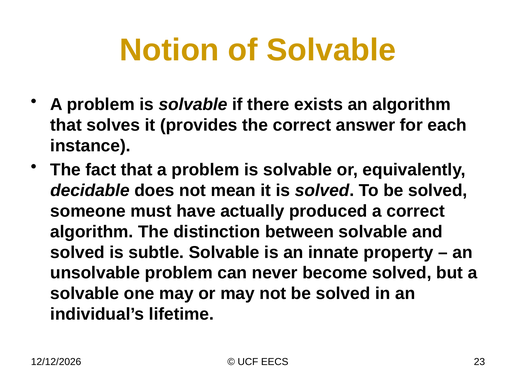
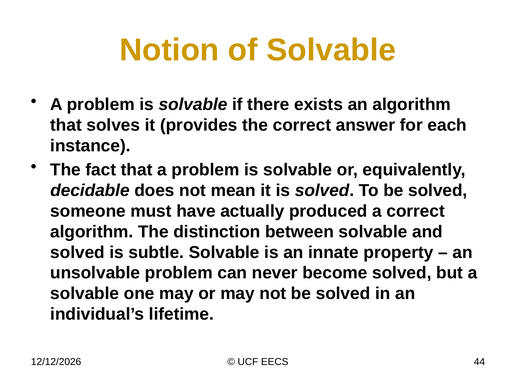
23: 23 -> 44
